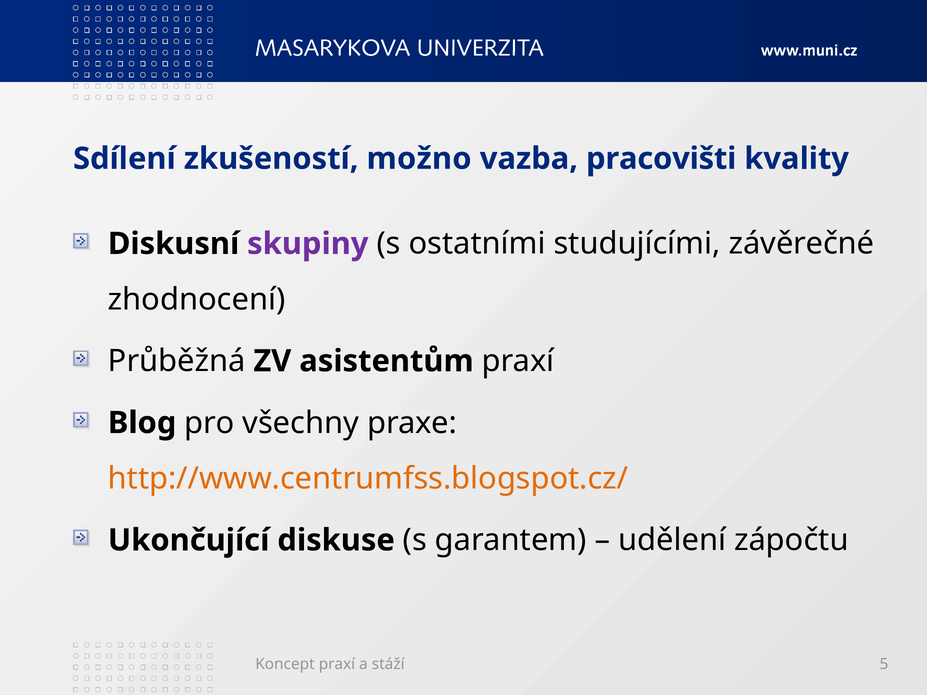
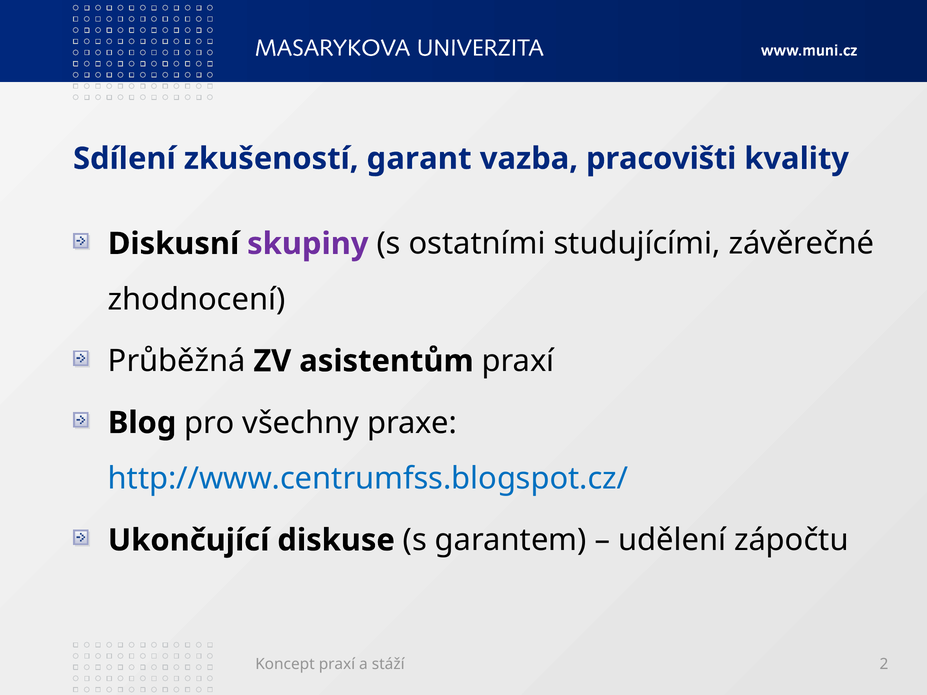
možno: možno -> garant
http://www.centrumfss.blogspot.cz/ colour: orange -> blue
5: 5 -> 2
